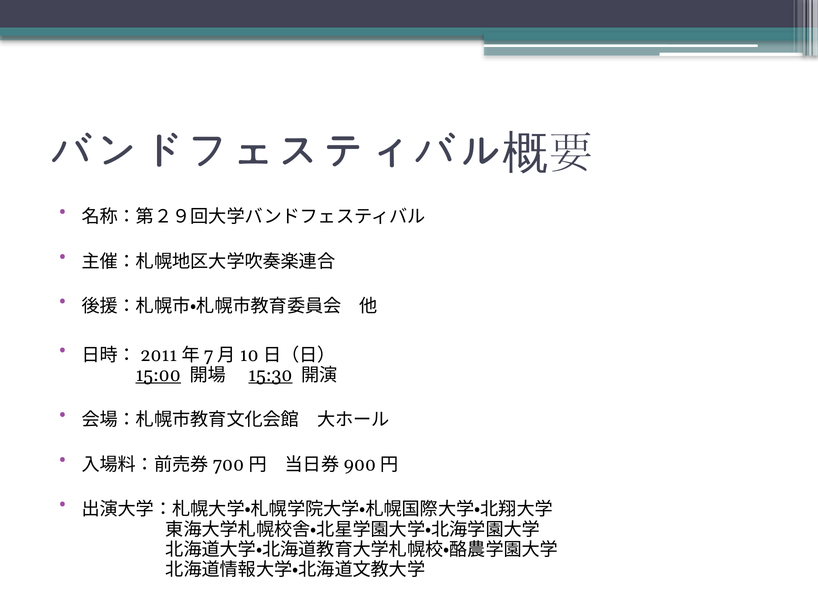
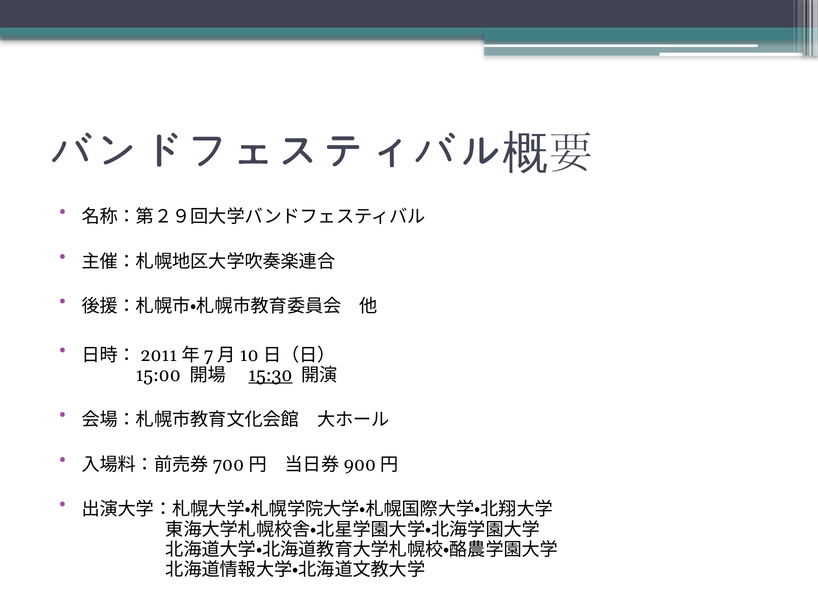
15:00 underline: present -> none
